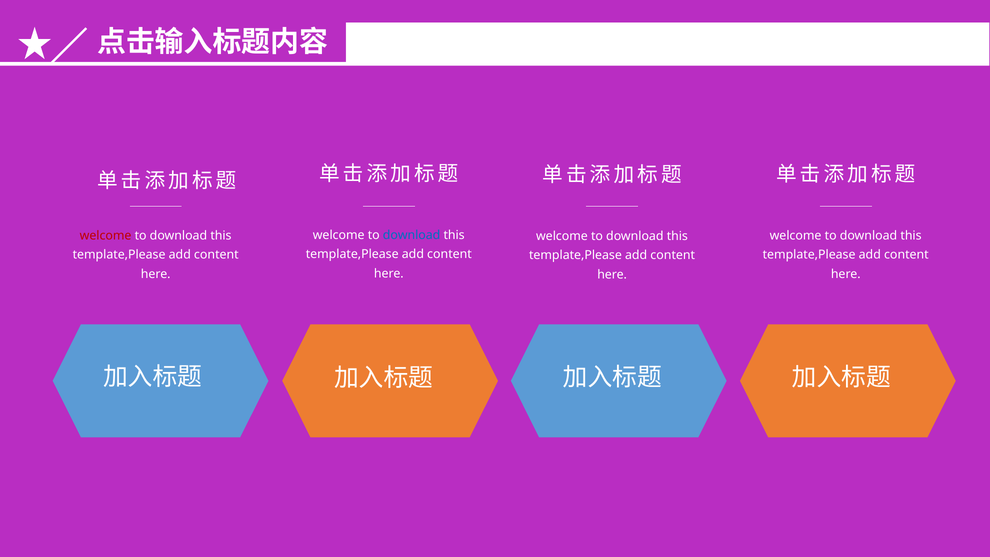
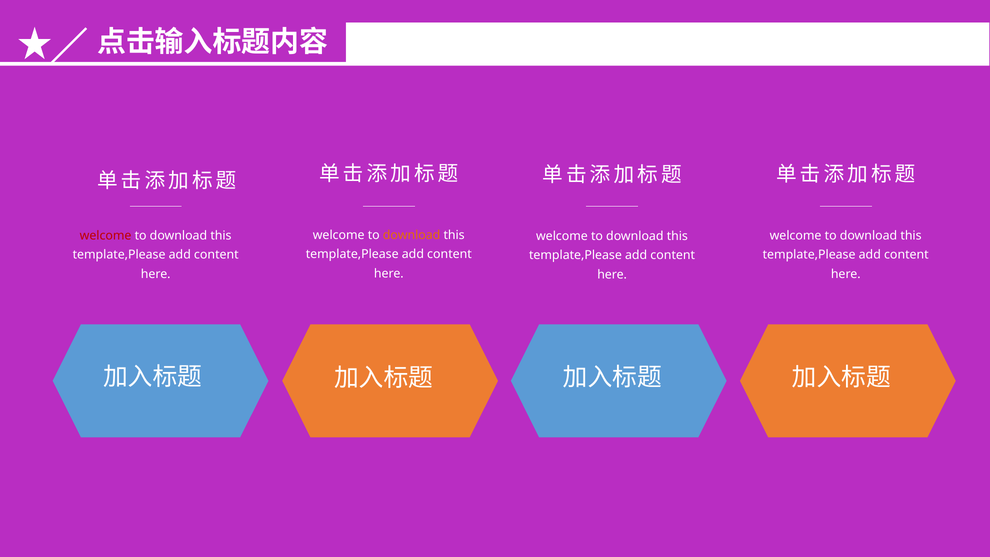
download at (412, 235) colour: blue -> orange
